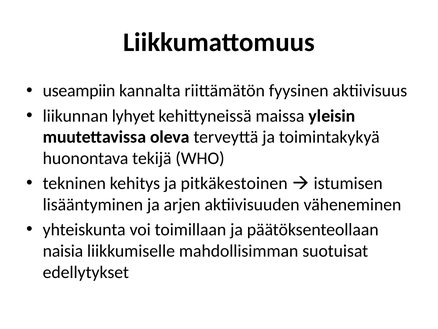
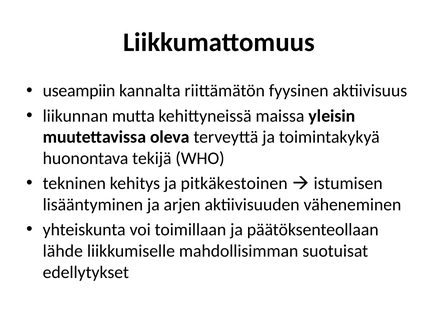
lyhyet: lyhyet -> mutta
naisia: naisia -> lähde
